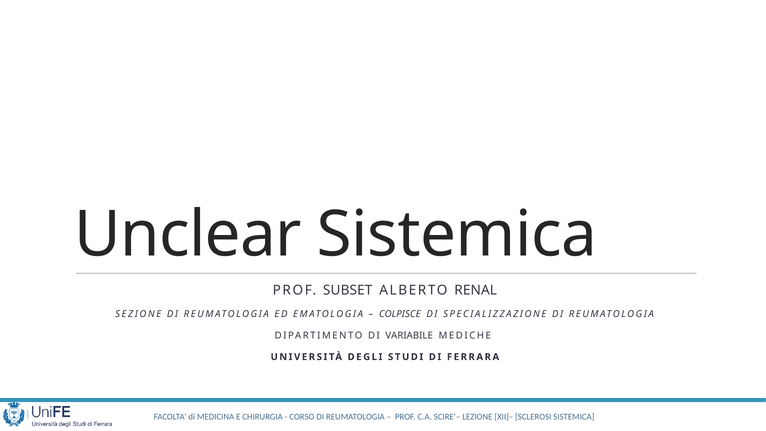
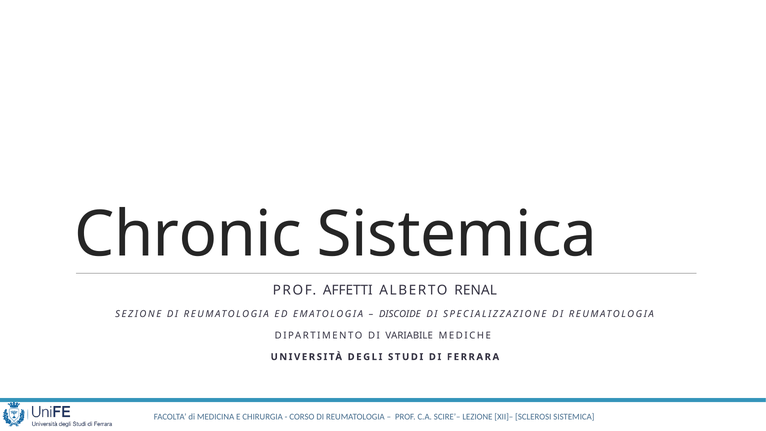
Unclear: Unclear -> Chronic
SUBSET: SUBSET -> AFFETTI
COLPISCE: COLPISCE -> DISCOIDE
